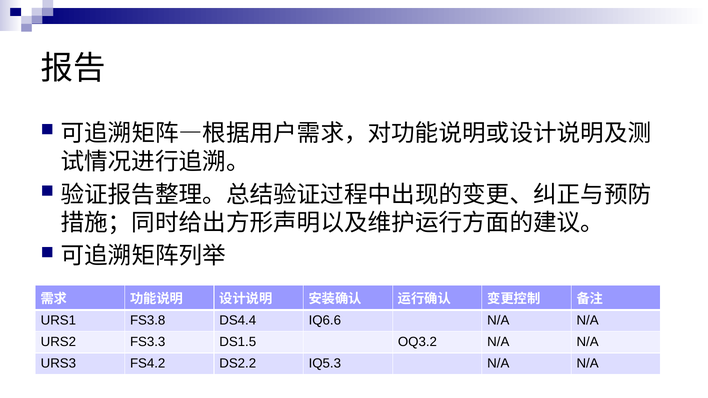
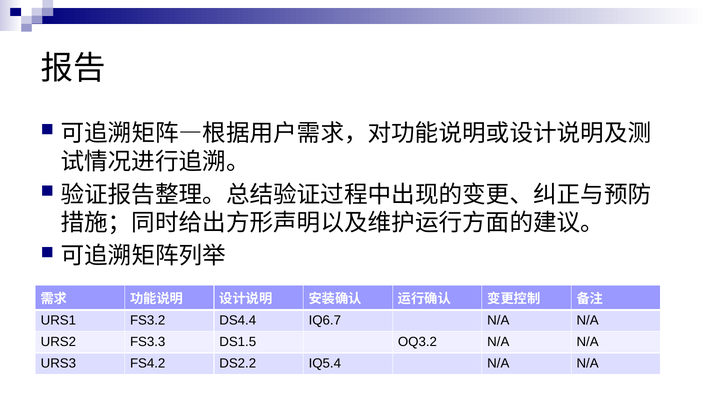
FS3.8: FS3.8 -> FS3.2
IQ6.6: IQ6.6 -> IQ6.7
IQ5.3: IQ5.3 -> IQ5.4
